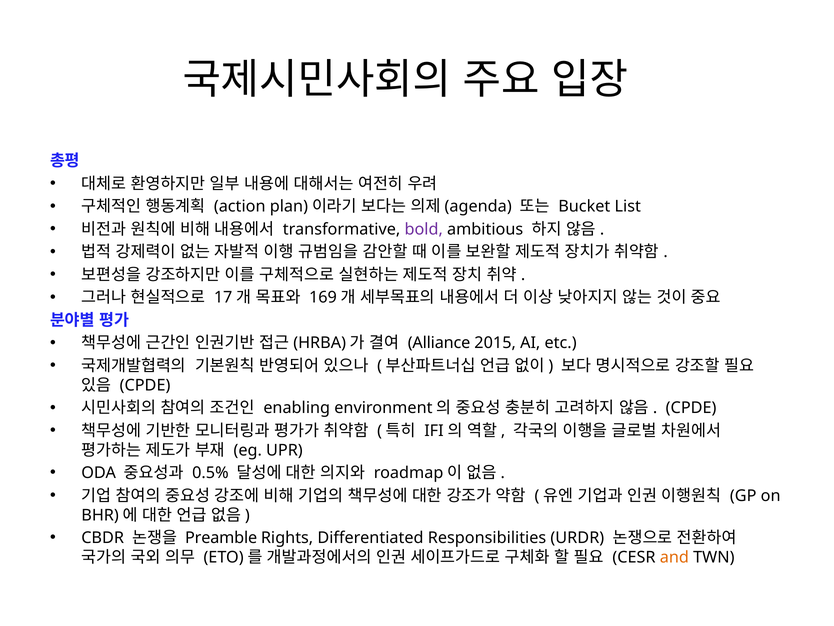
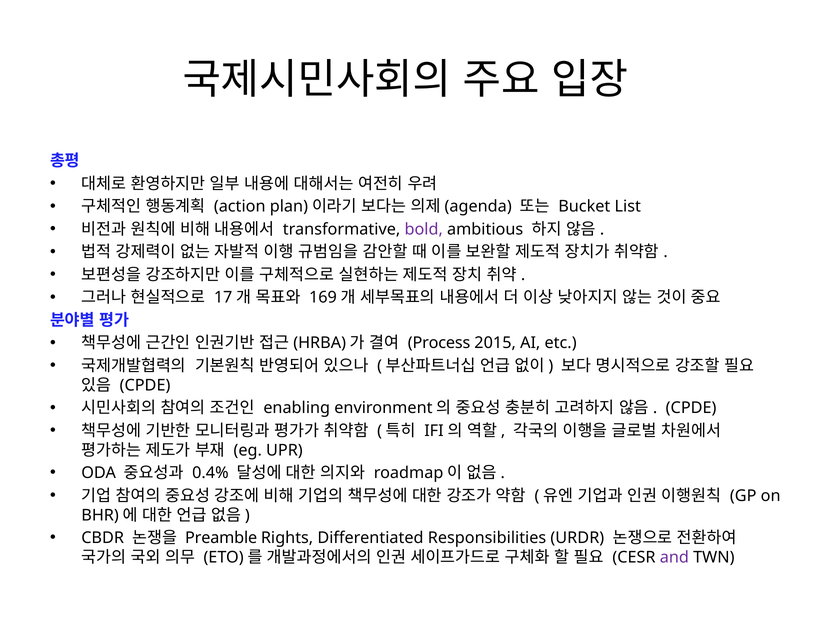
Alliance: Alliance -> Process
0.5%: 0.5% -> 0.4%
and colour: orange -> purple
